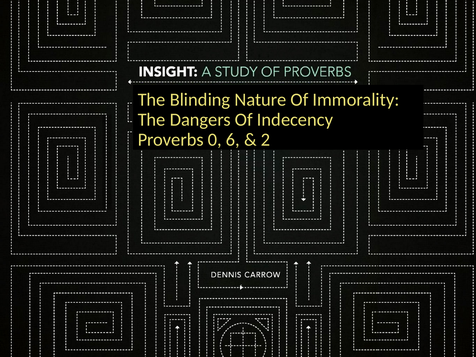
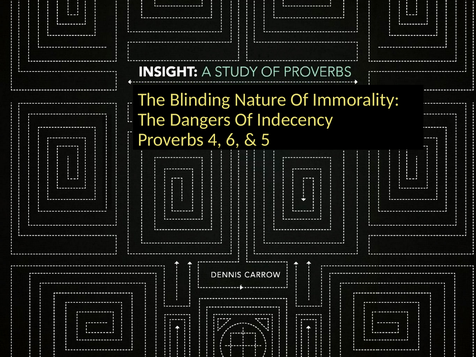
0: 0 -> 4
2: 2 -> 5
